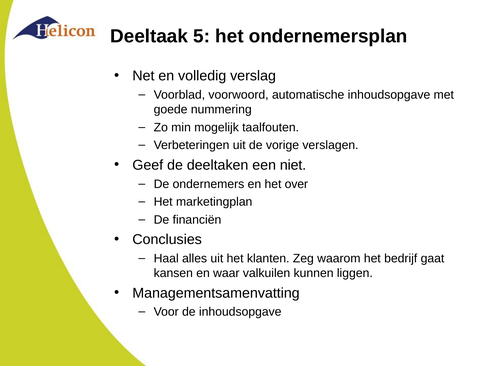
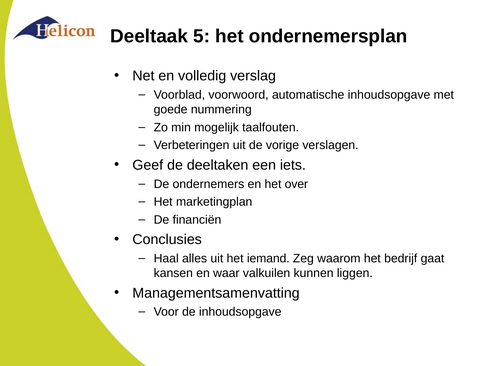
niet: niet -> iets
klanten: klanten -> iemand
